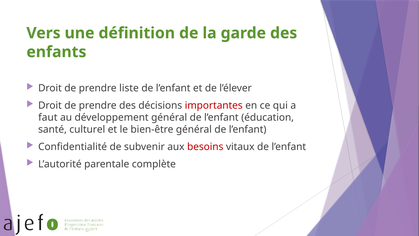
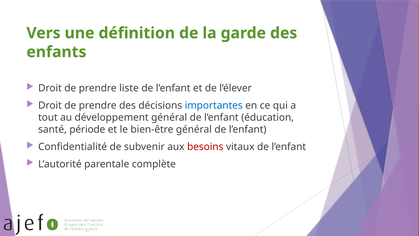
importantes colour: red -> blue
faut: faut -> tout
culturel: culturel -> période
